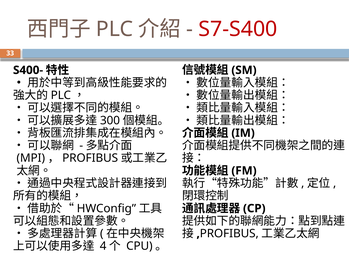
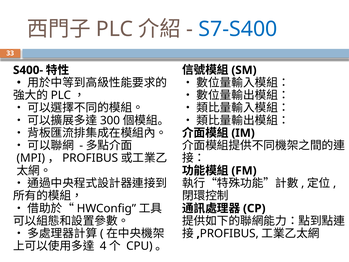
S7-S400 colour: red -> blue
